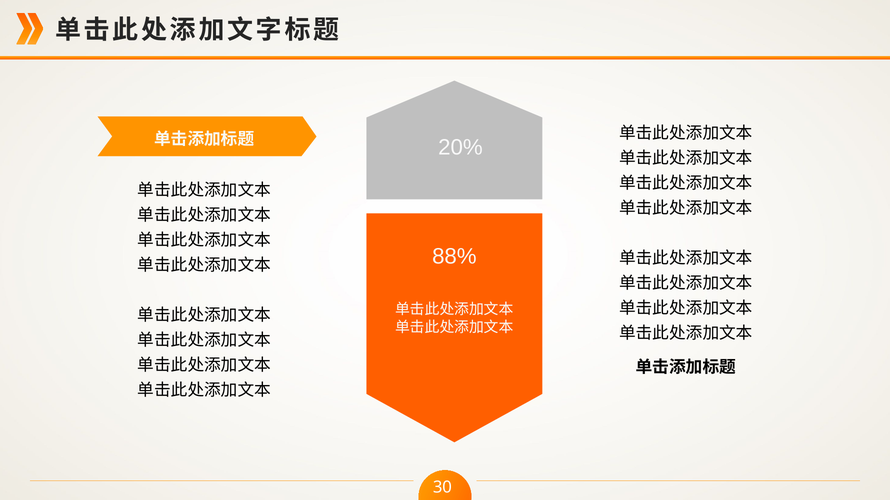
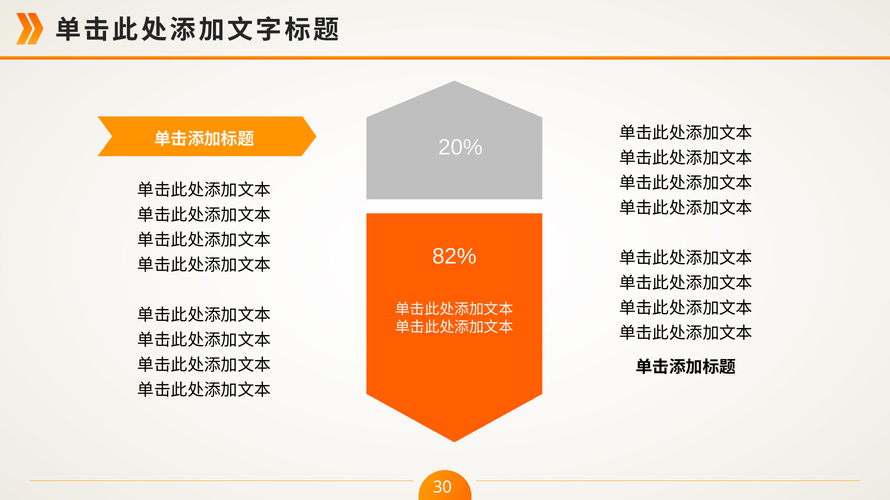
88%: 88% -> 82%
